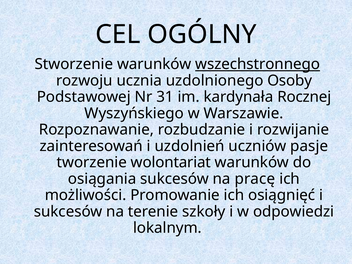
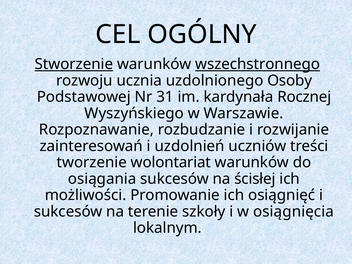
Stworzenie underline: none -> present
pasje: pasje -> treści
pracę: pracę -> ścisłej
odpowiedzi: odpowiedzi -> osiągnięcia
